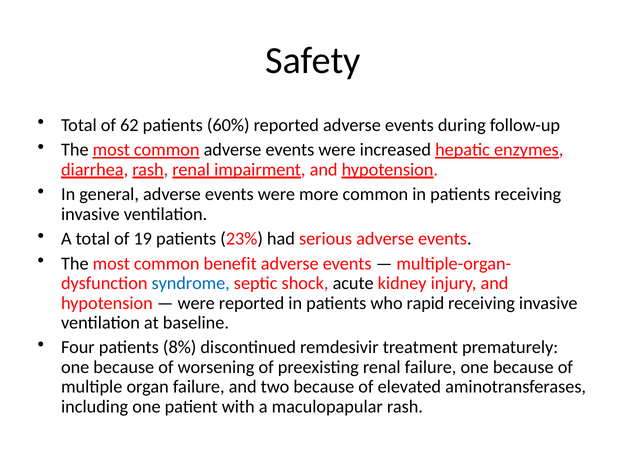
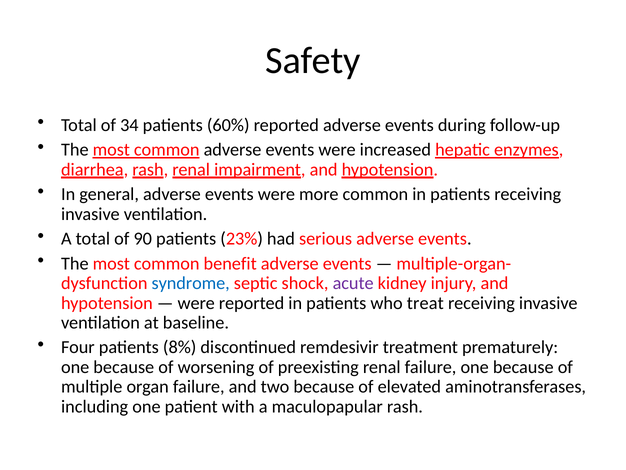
62: 62 -> 34
19: 19 -> 90
acute colour: black -> purple
rapid: rapid -> treat
